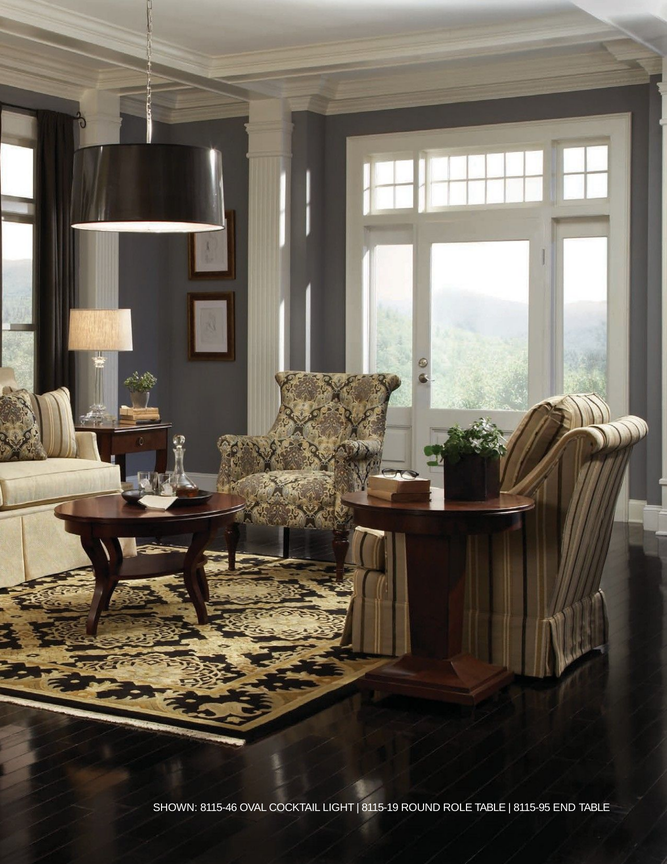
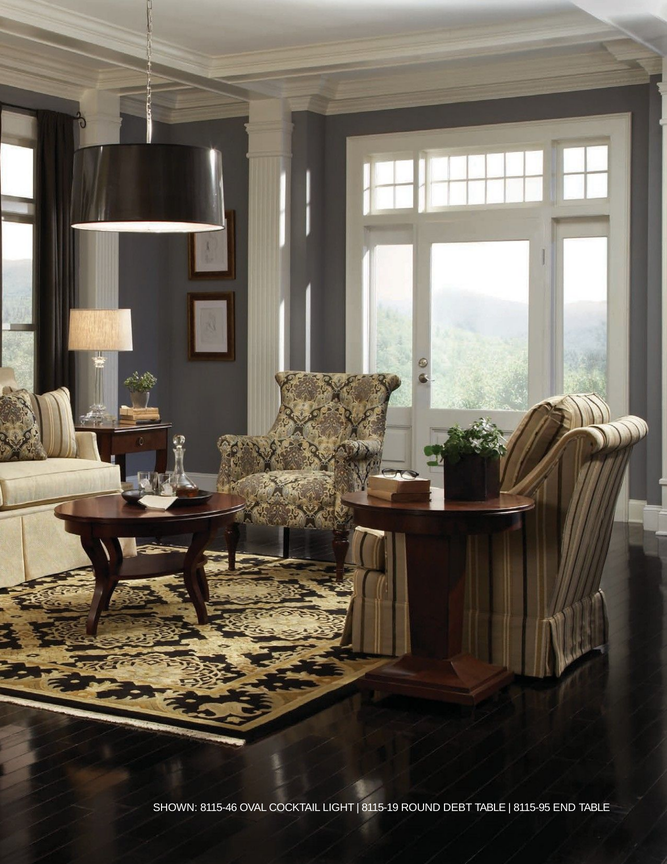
ROLE: ROLE -> DEBT
